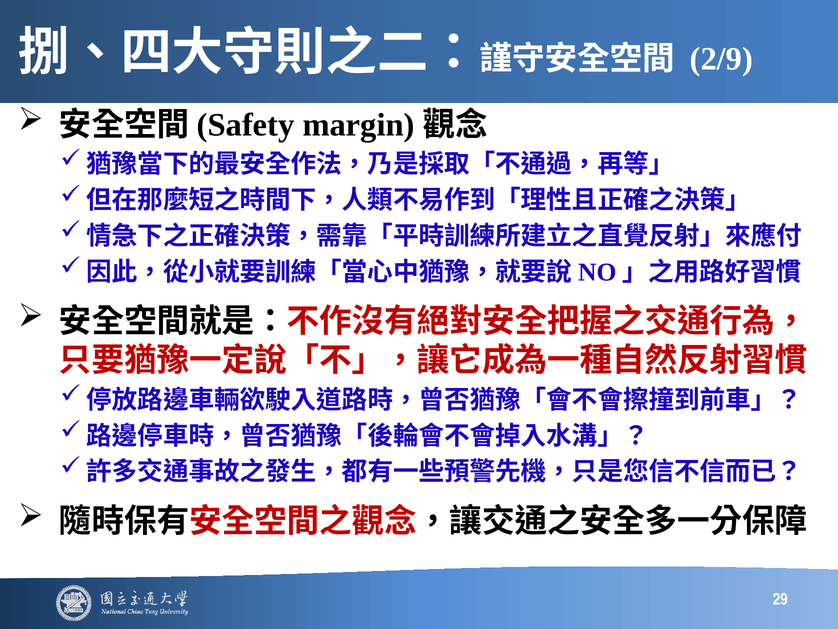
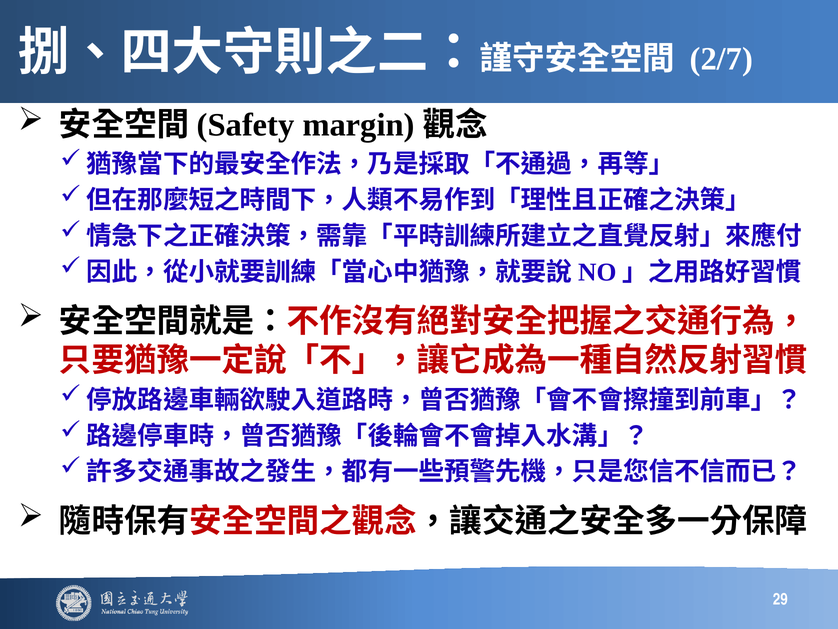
2/9: 2/9 -> 2/7
